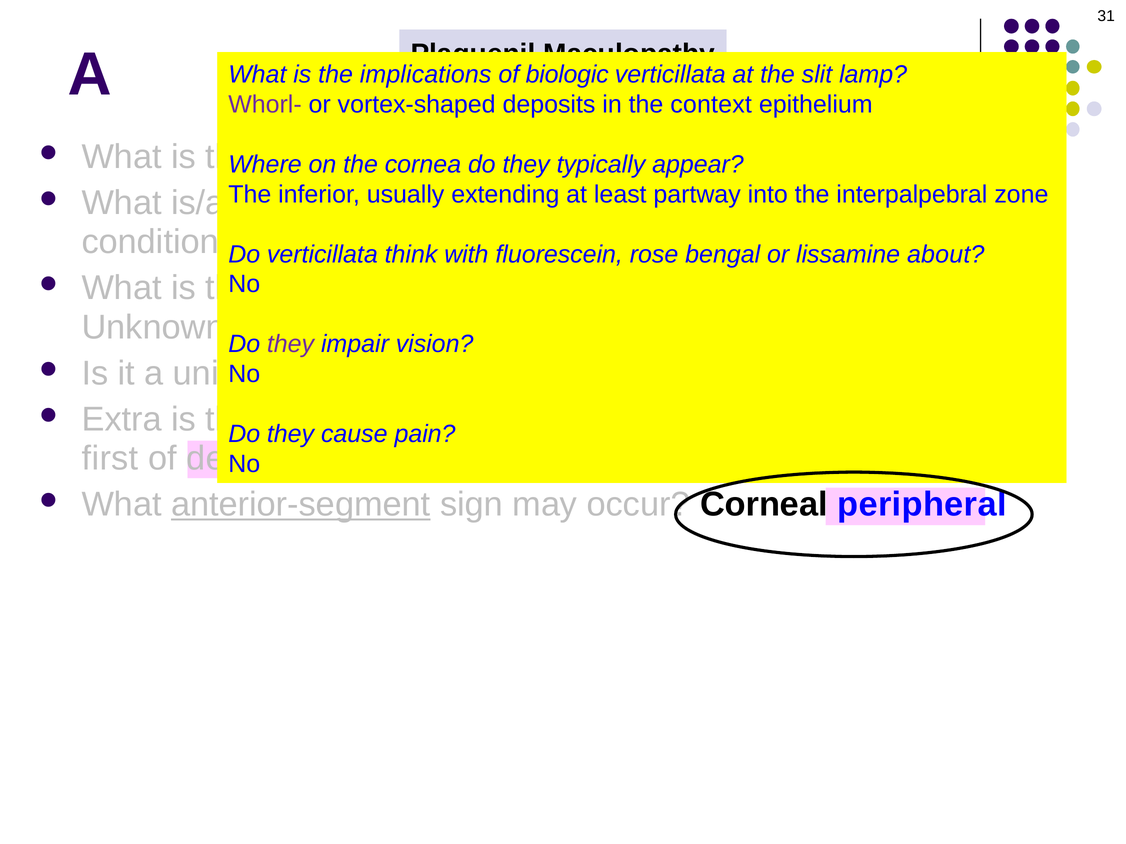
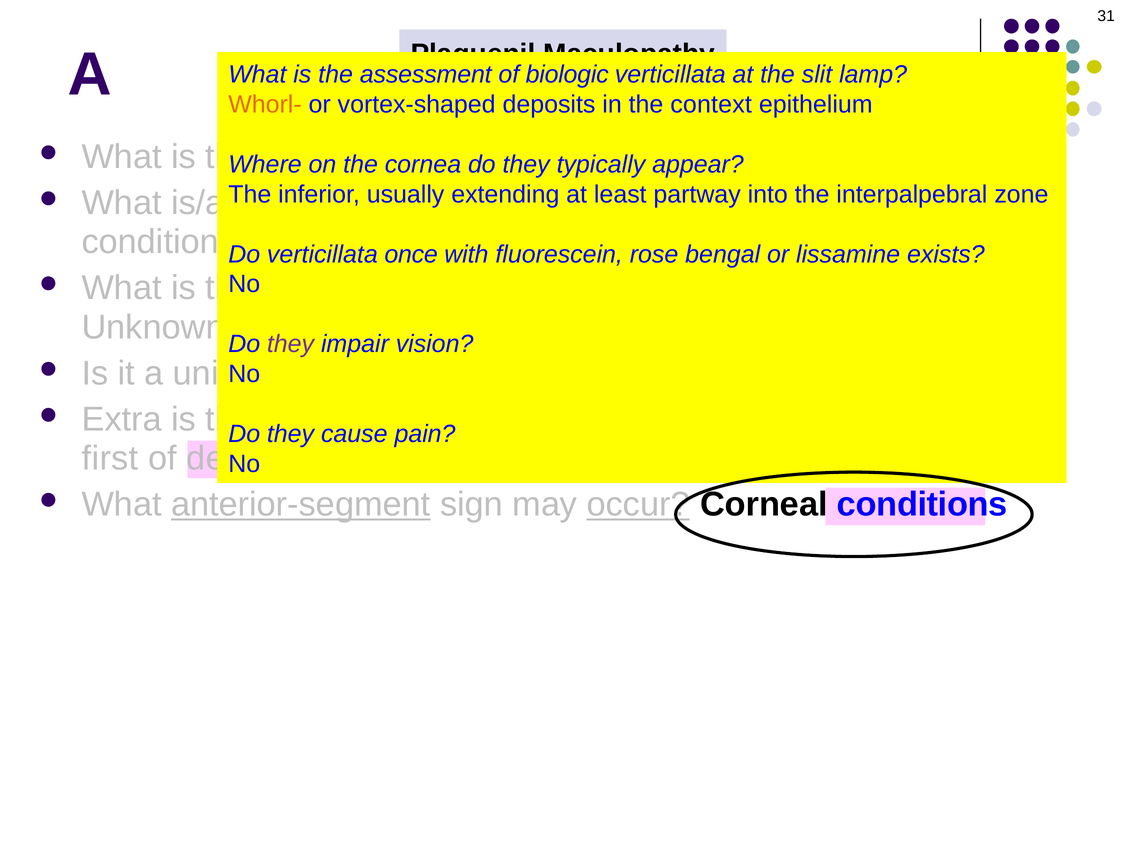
implications: implications -> assessment
Whorl- colour: purple -> orange
think: think -> once
about: about -> exists
occur underline: none -> present
Corneal peripheral: peripheral -> conditions
